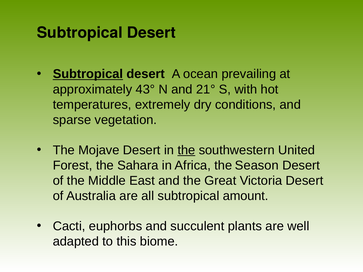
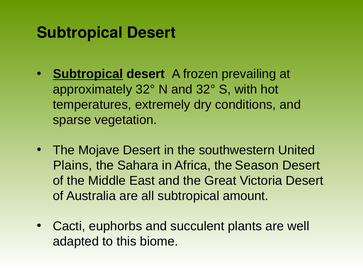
ocean: ocean -> frozen
approximately 43°: 43° -> 32°
and 21°: 21° -> 32°
the at (186, 150) underline: present -> none
Forest: Forest -> Plains
